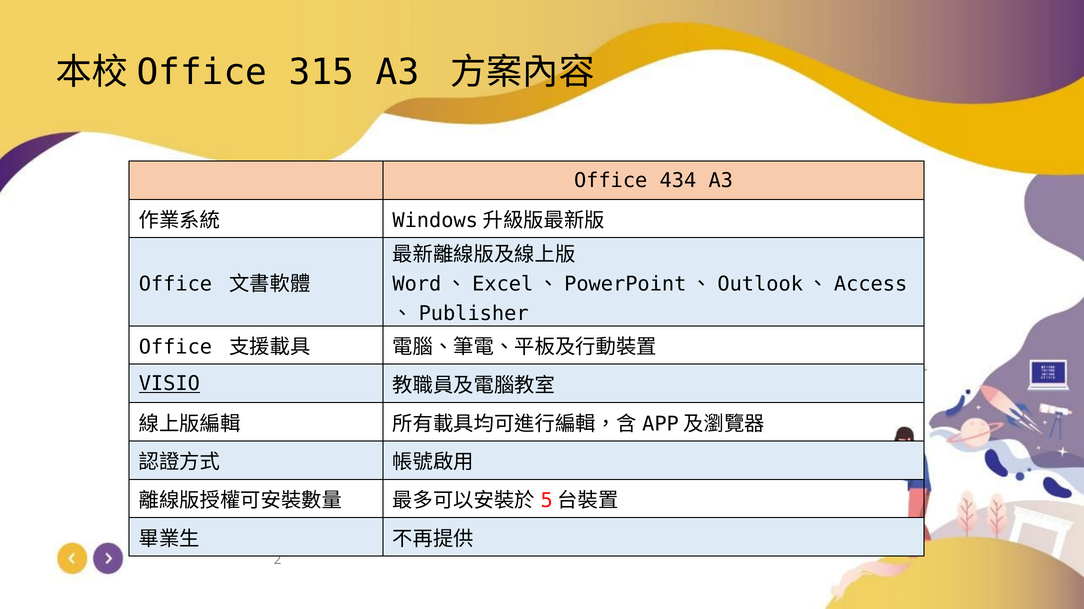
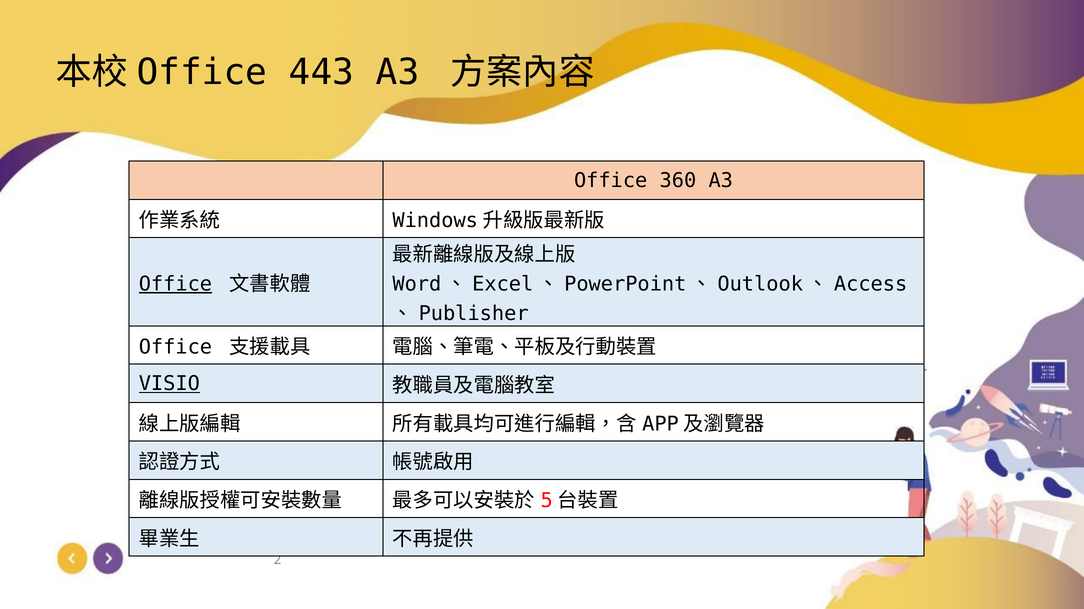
315: 315 -> 443
434: 434 -> 360
Office at (175, 284) underline: none -> present
